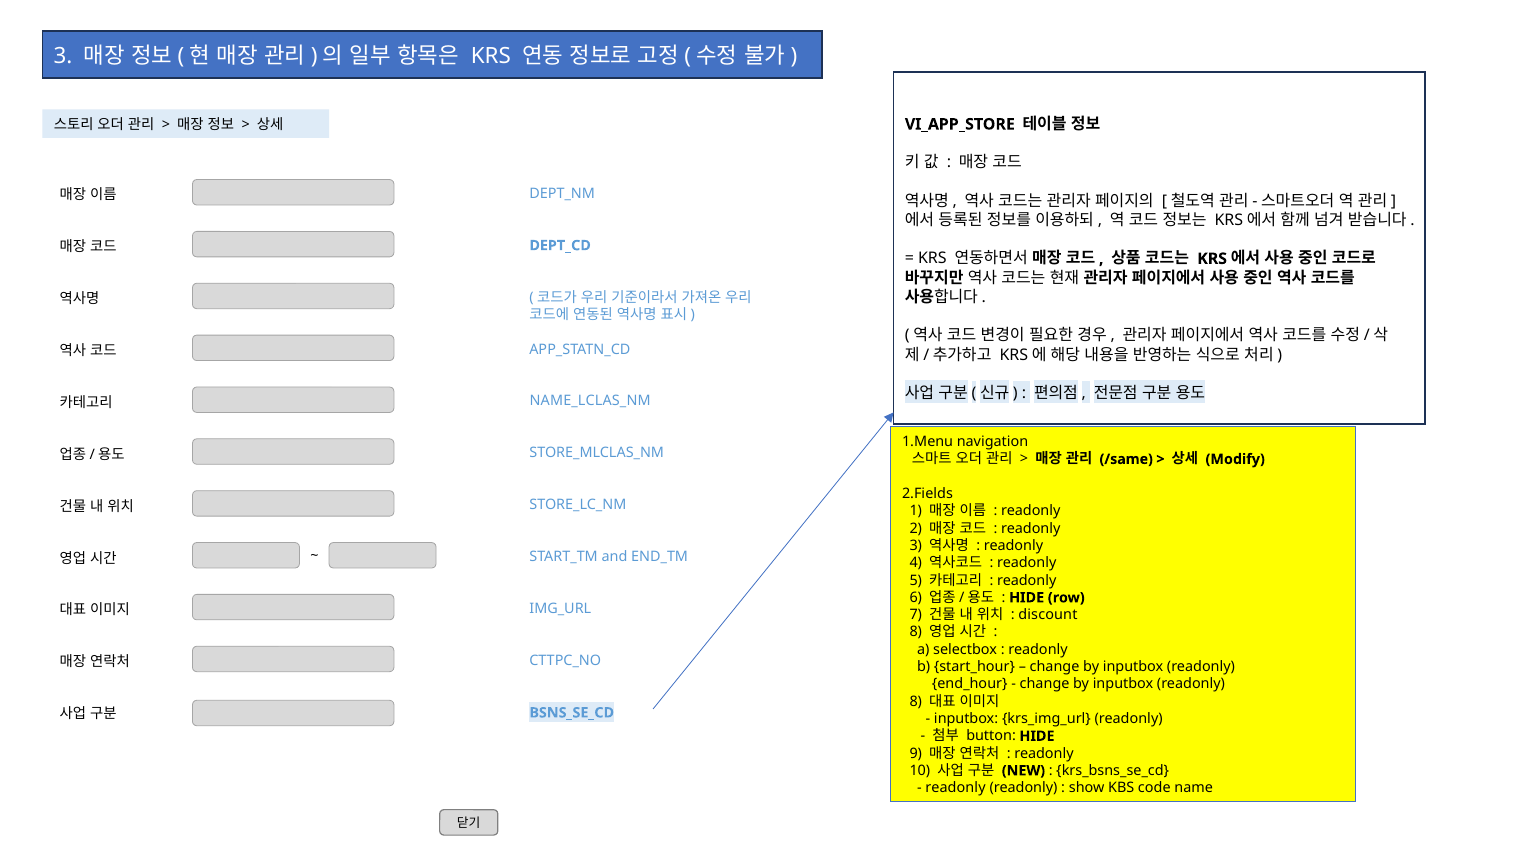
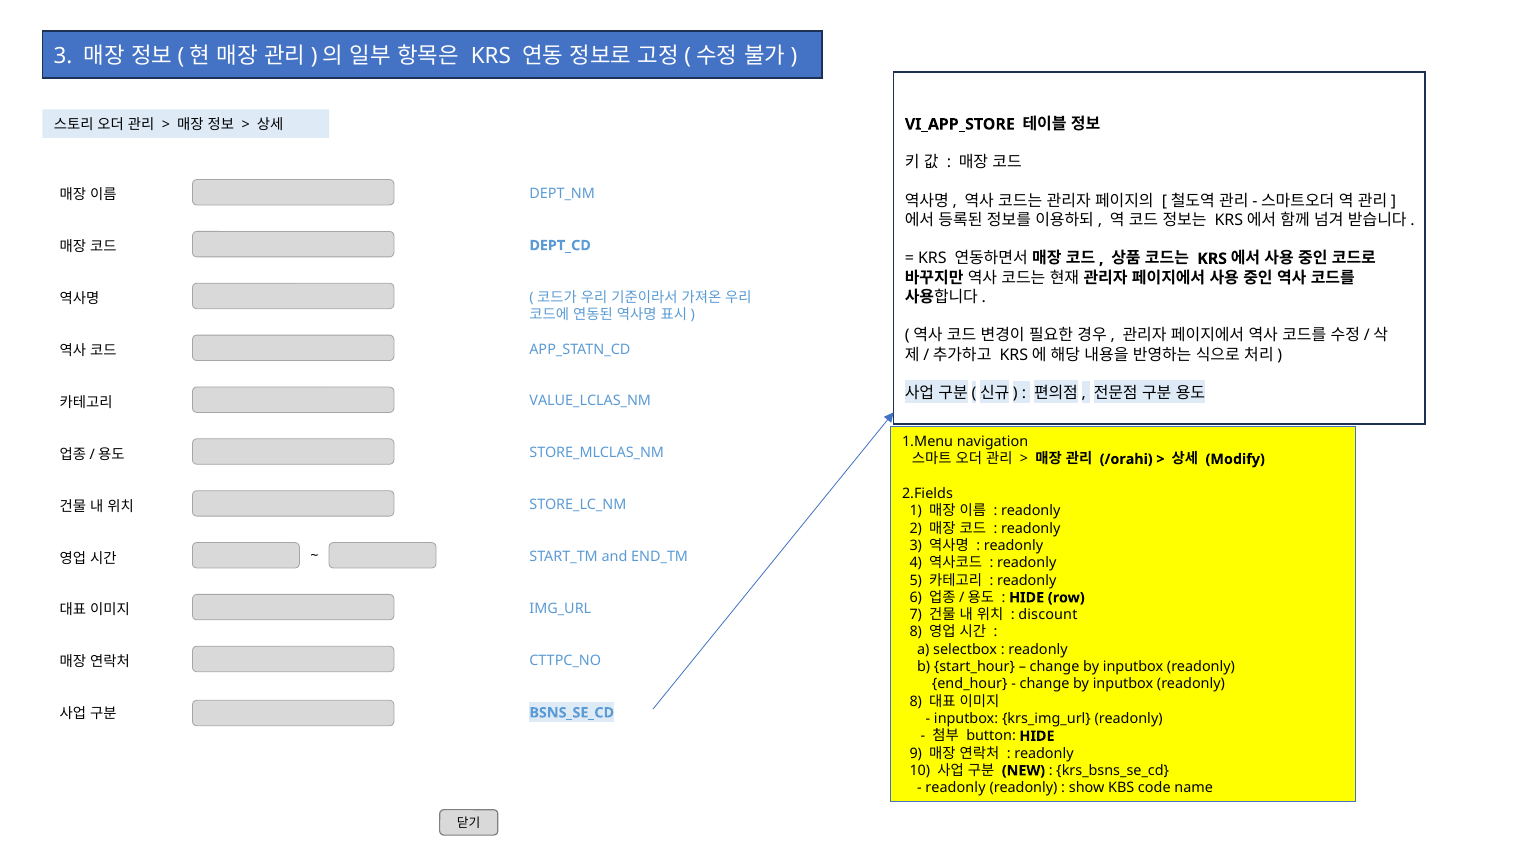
NAME_LCLAS_NM: NAME_LCLAS_NM -> VALUE_LCLAS_NM
/same: /same -> /orahi
